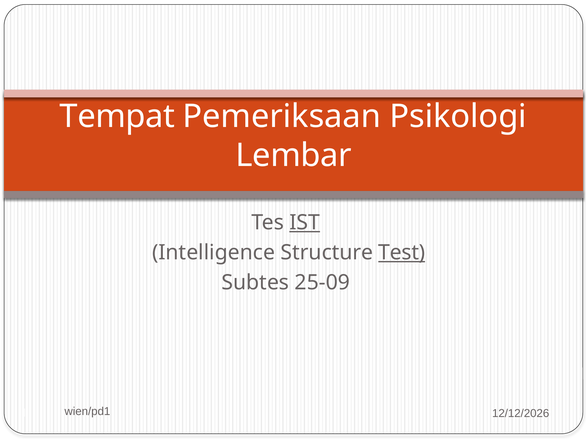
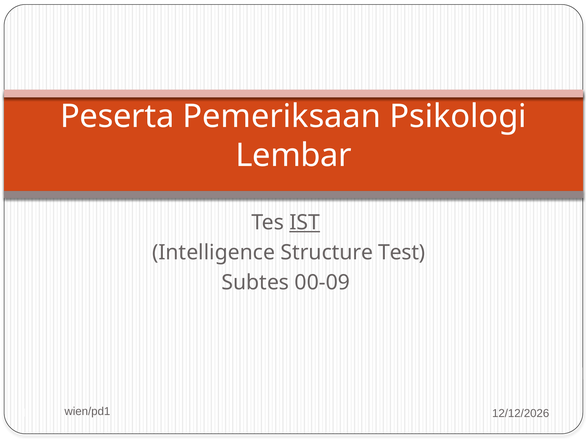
Tempat: Tempat -> Peserta
Test underline: present -> none
25-09: 25-09 -> 00-09
